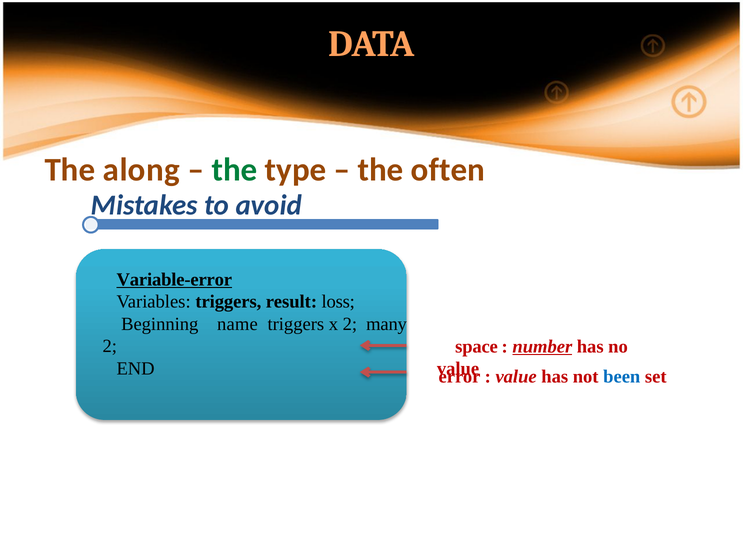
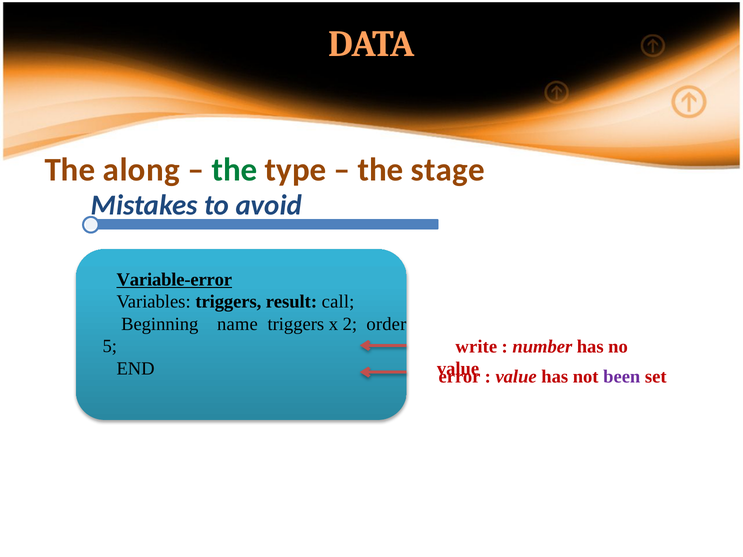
often: often -> stage
loss: loss -> call
many: many -> order
2 at (110, 346): 2 -> 5
space: space -> write
number underline: present -> none
been colour: blue -> purple
